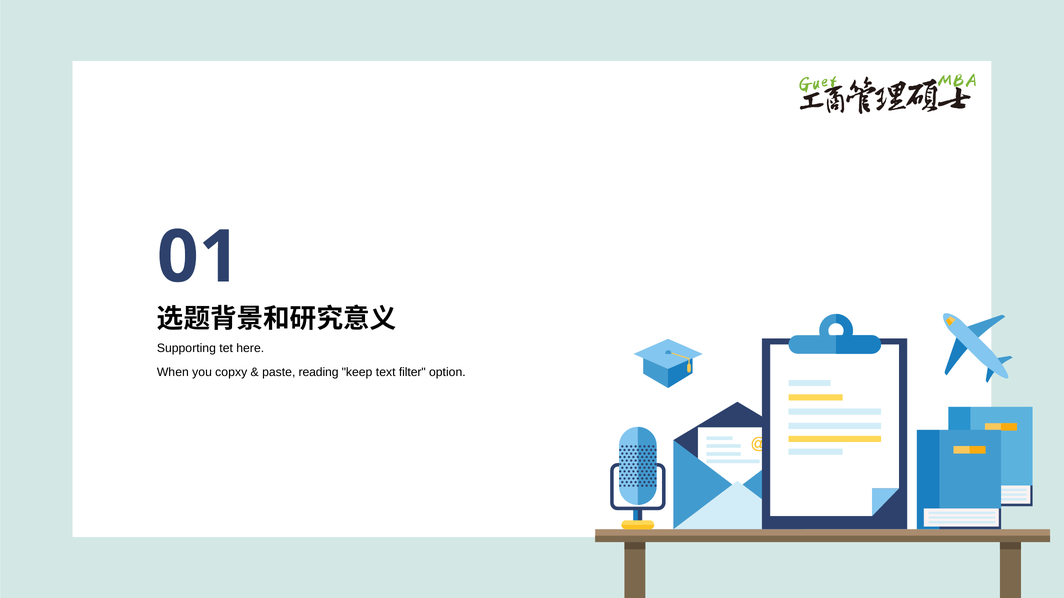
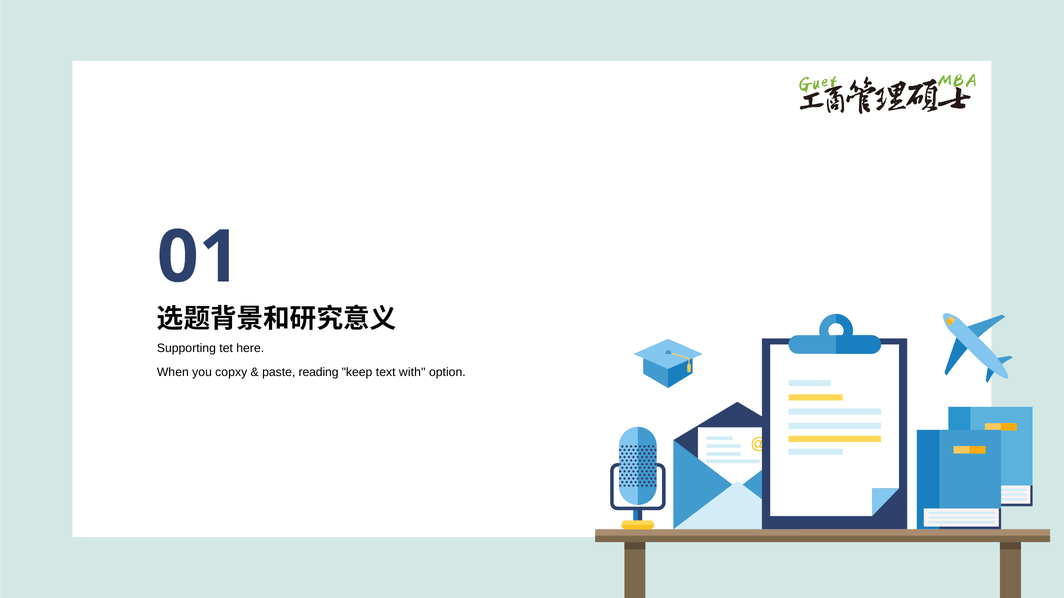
filter: filter -> with
